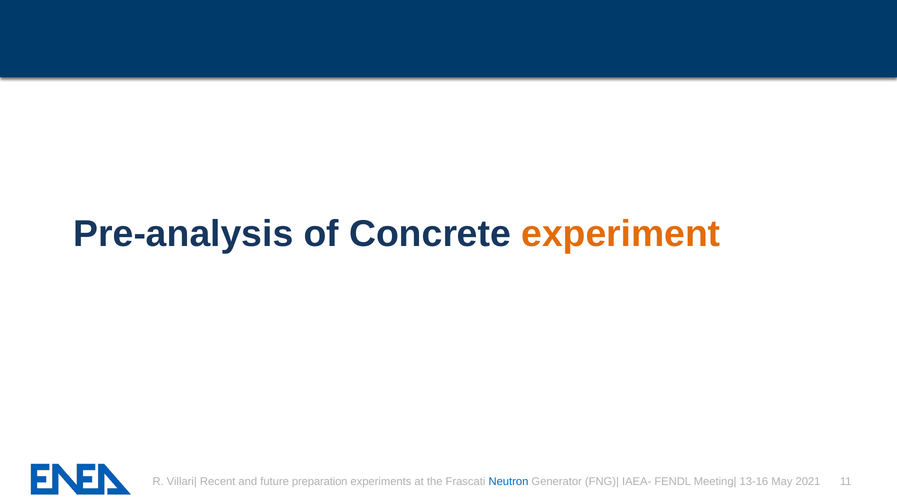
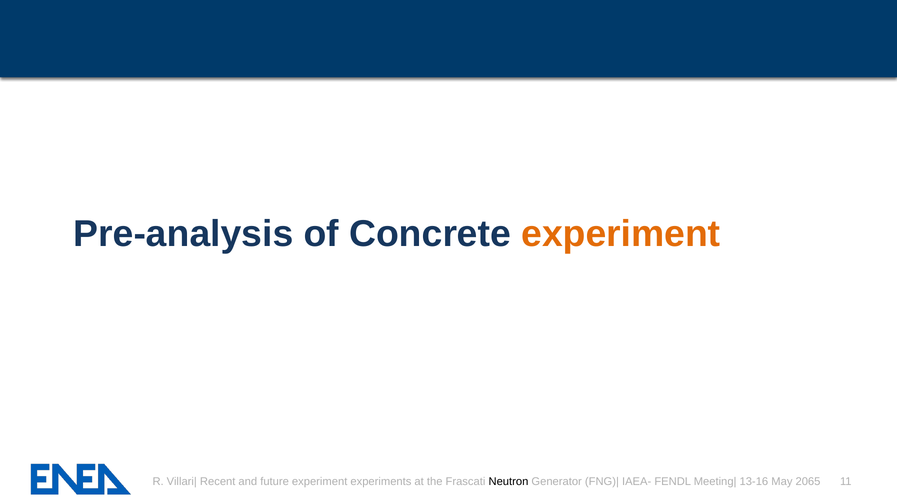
future preparation: preparation -> experiment
Neutron colour: blue -> black
2021: 2021 -> 2065
